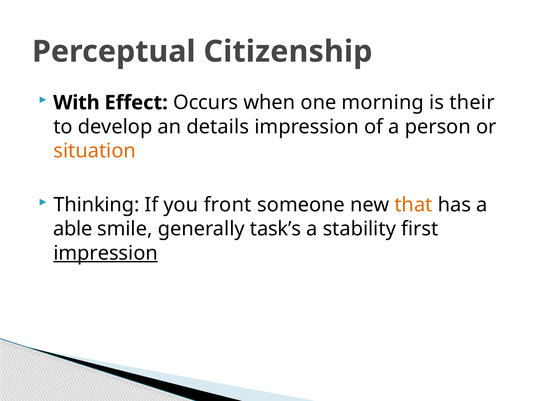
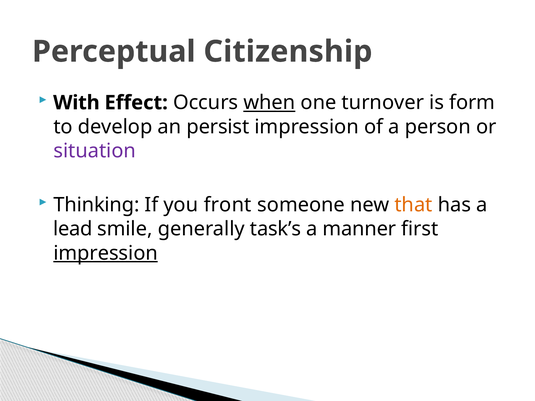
when underline: none -> present
morning: morning -> turnover
their: their -> form
details: details -> persist
situation colour: orange -> purple
able: able -> lead
stability: stability -> manner
